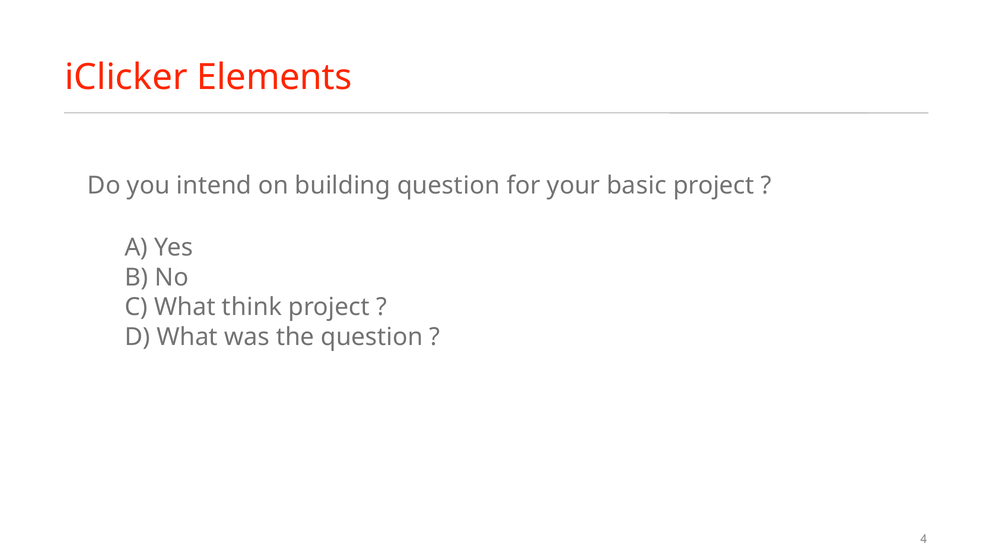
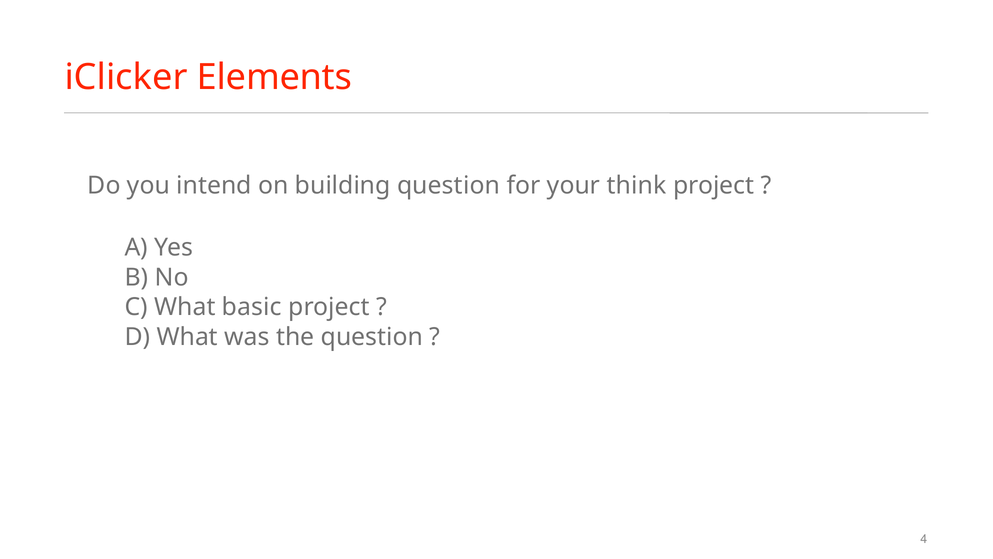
basic: basic -> think
think: think -> basic
